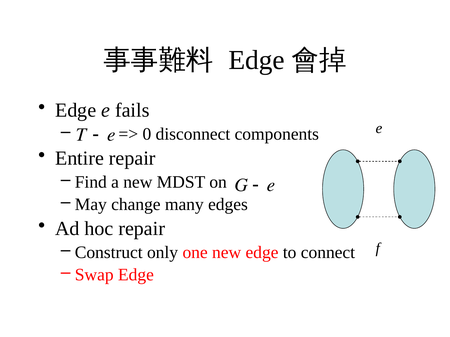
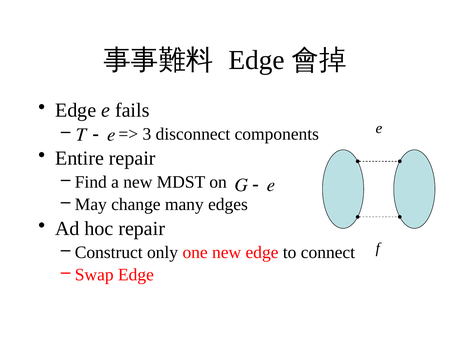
0: 0 -> 3
